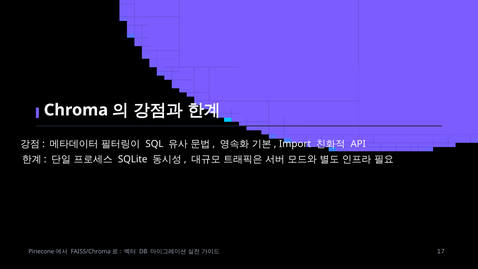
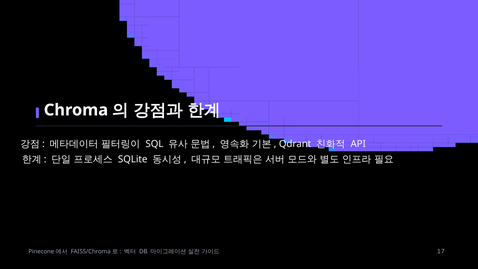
Import: Import -> Qdrant
